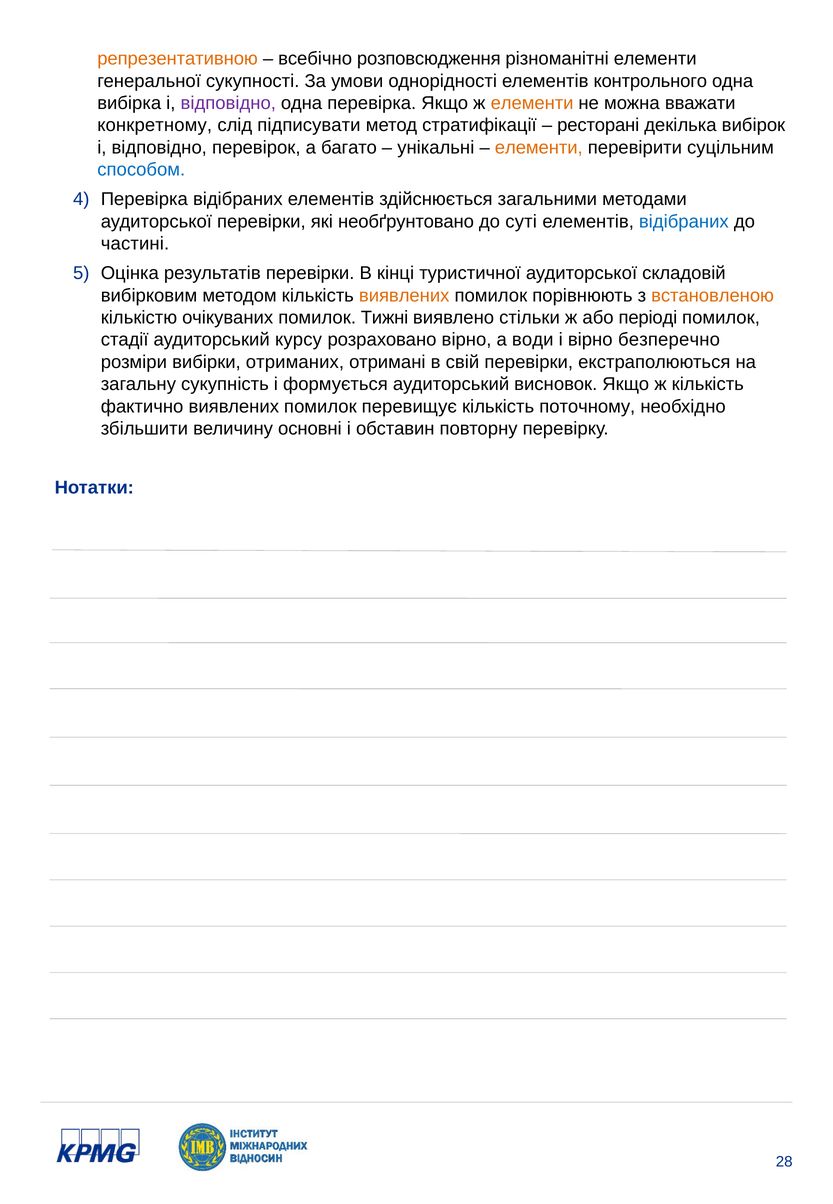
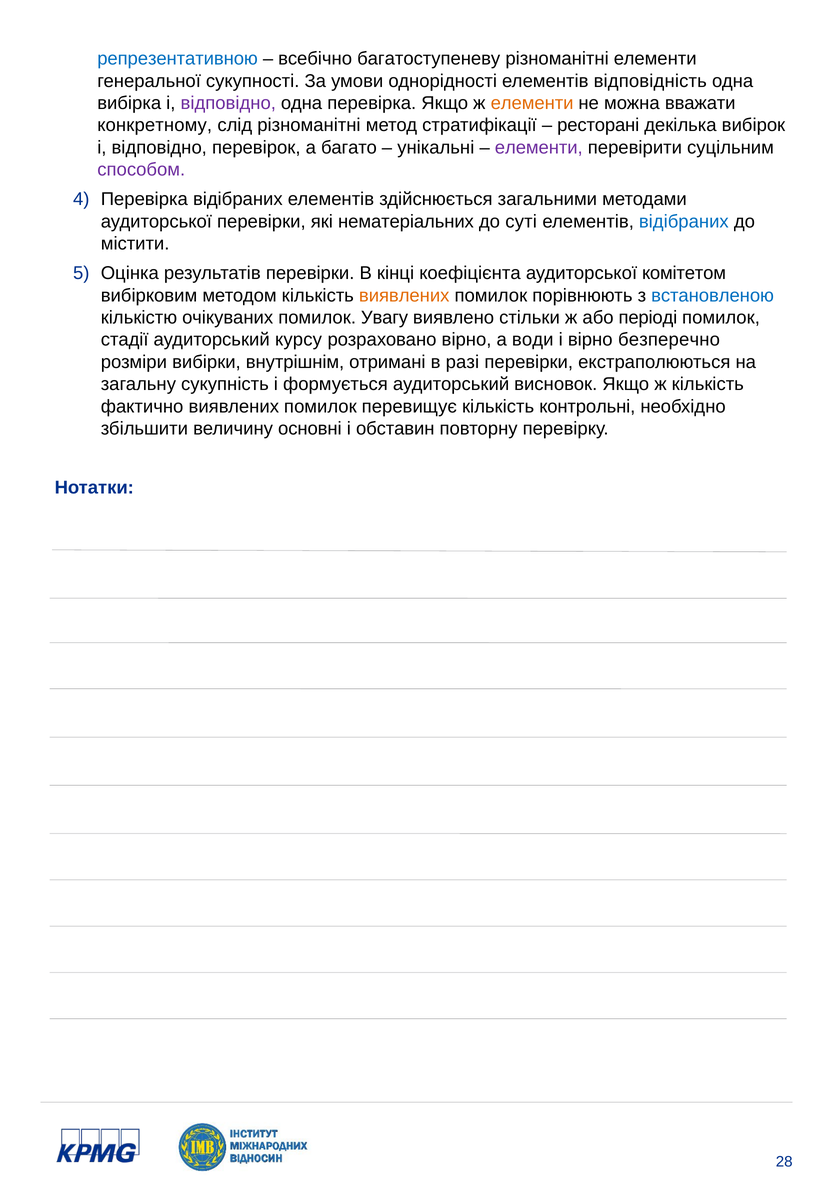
репрезентативною colour: orange -> blue
розповсюдження: розповсюдження -> багатоступеневу
контрольного: контрольного -> відповідність
слід підписувати: підписувати -> різноманітні
елементи at (539, 148) colour: orange -> purple
способом colour: blue -> purple
необґрунтовано: необґрунтовано -> нематеріальних
частині: частині -> містити
туристичної: туристичної -> коефіцієнта
складовій: складовій -> комітетом
встановленою colour: orange -> blue
Тижні: Тижні -> Увагу
отриманих: отриманих -> внутрішнім
свій: свій -> разі
поточному: поточному -> контрольні
